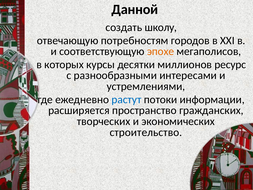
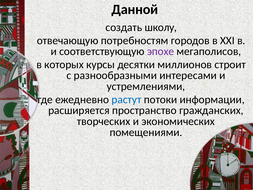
эпохе colour: orange -> purple
ресурс: ресурс -> строит
строительство: строительство -> помещениями
